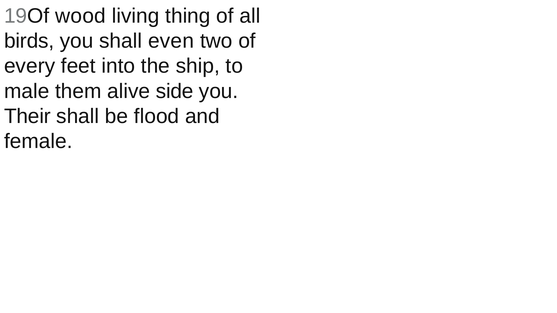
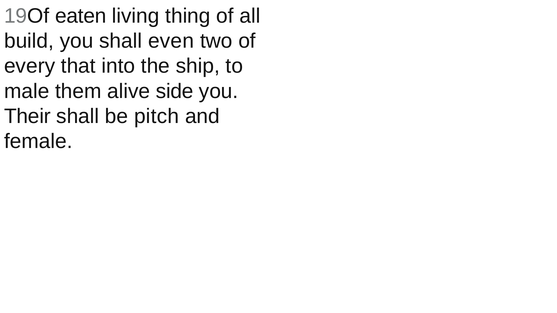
wood: wood -> eaten
birds: birds -> build
feet: feet -> that
flood: flood -> pitch
